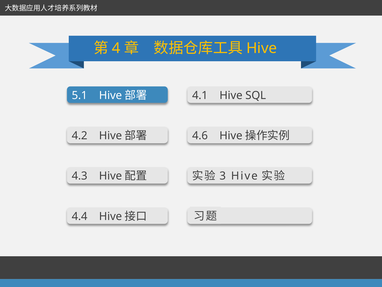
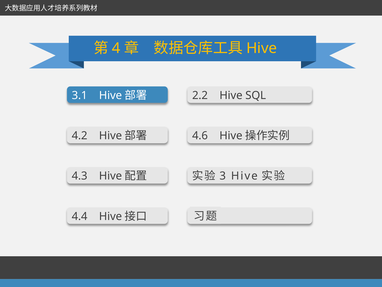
5.1: 5.1 -> 3.1
4.1: 4.1 -> 2.2
